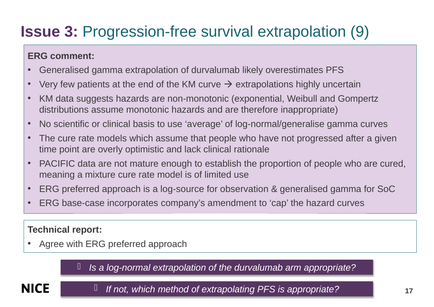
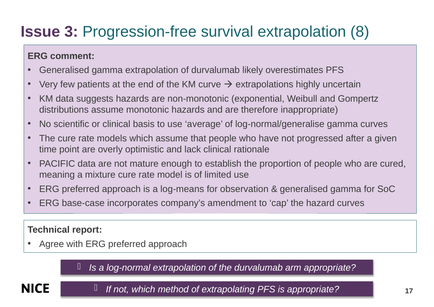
9: 9 -> 8
log-source: log-source -> log-means
